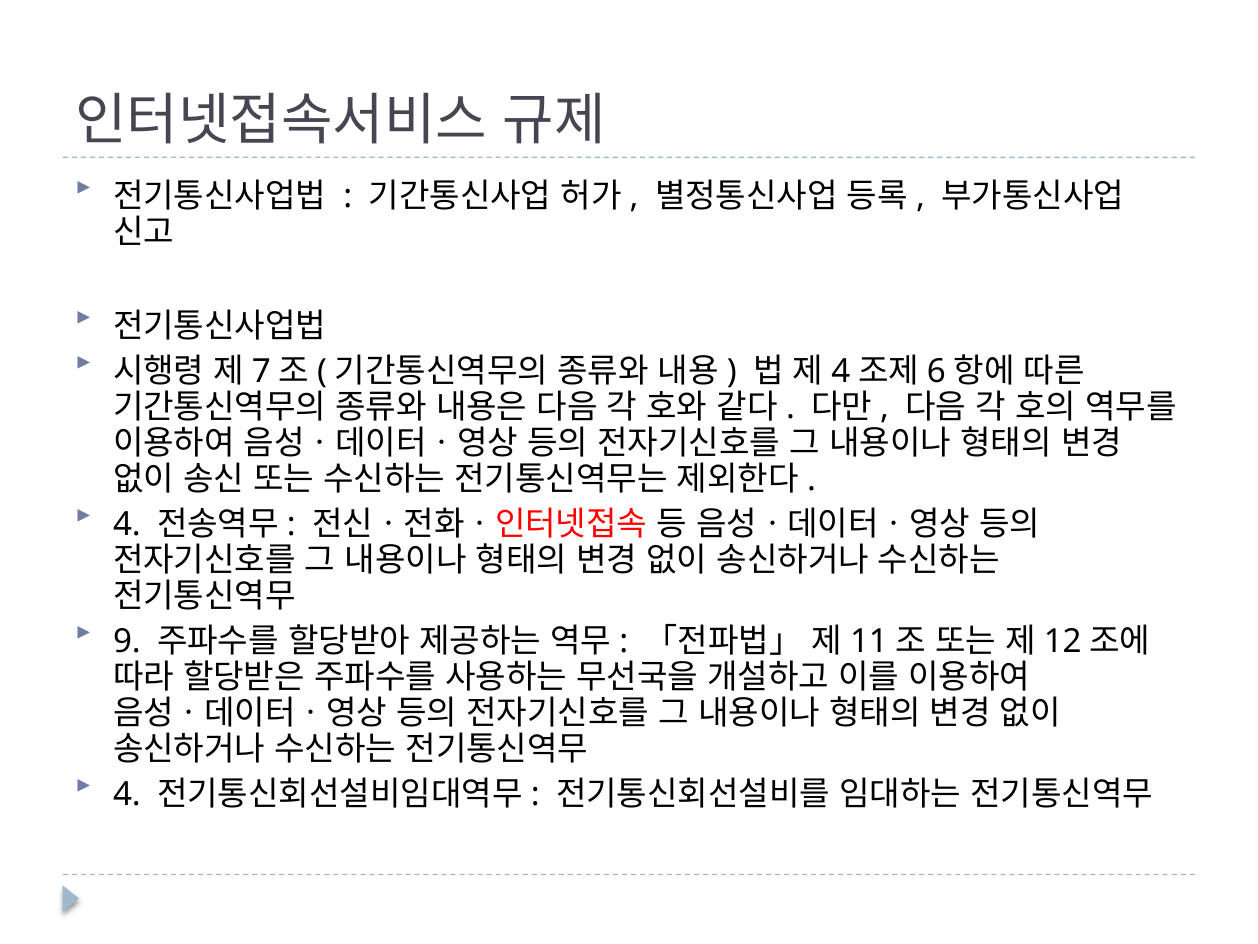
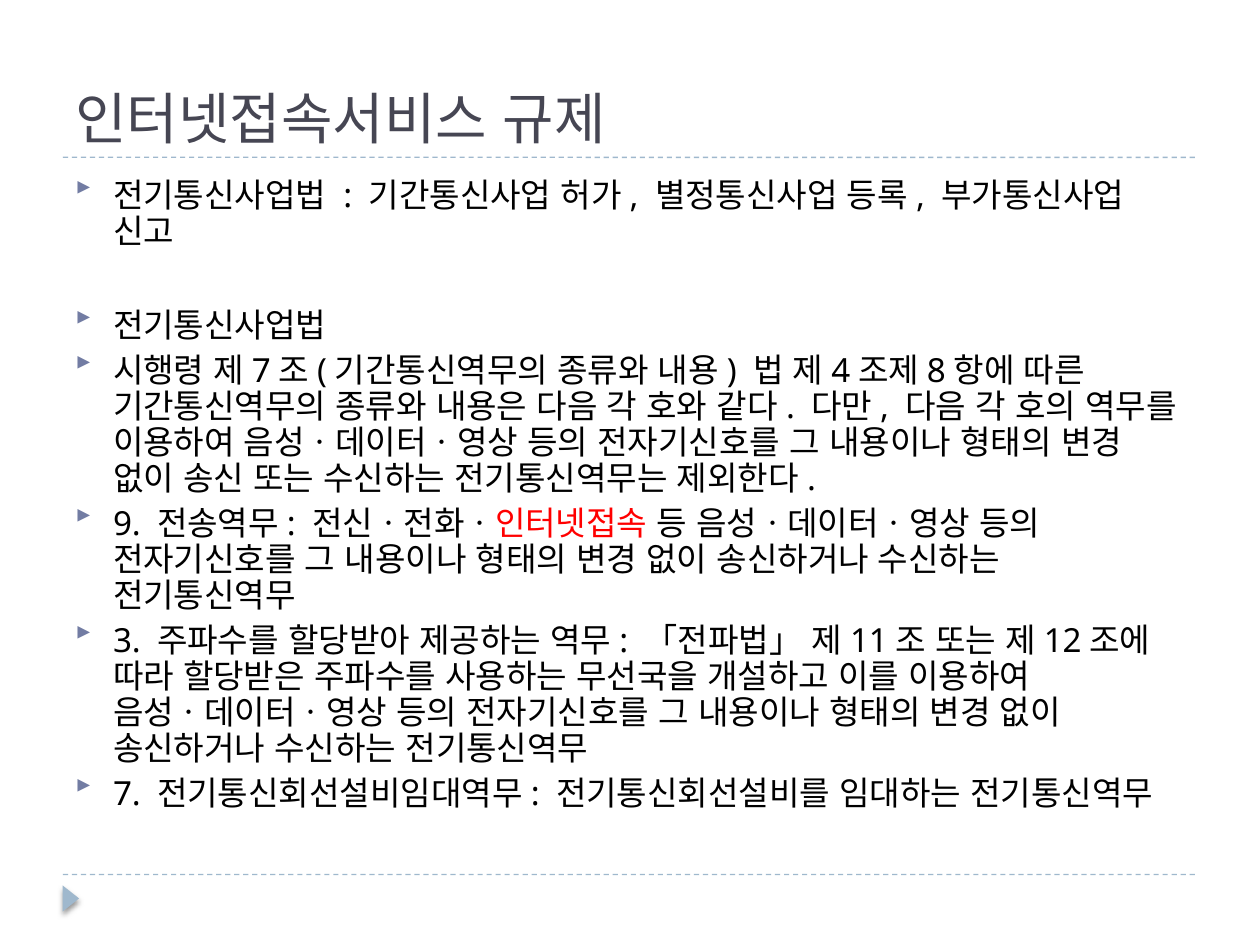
6: 6 -> 8
4 at (127, 525): 4 -> 9
9: 9 -> 3
4 at (127, 794): 4 -> 7
